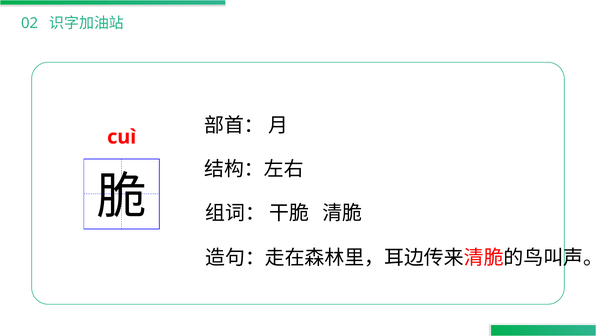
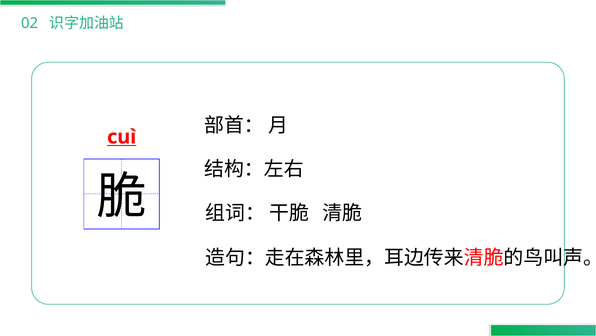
cuì underline: none -> present
